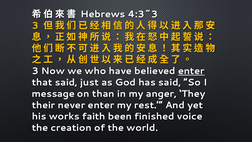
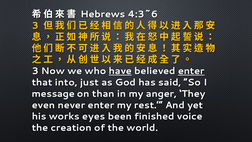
4:3~3: 4:3~3 -> 4:3~6
have underline: none -> present
that said: said -> into
their: their -> even
faith: faith -> eyes
